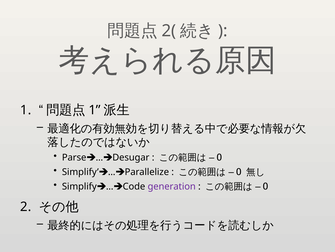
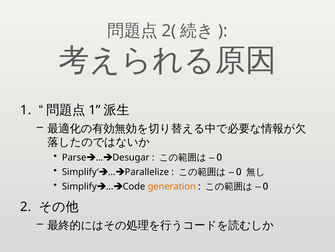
generation colour: purple -> orange
